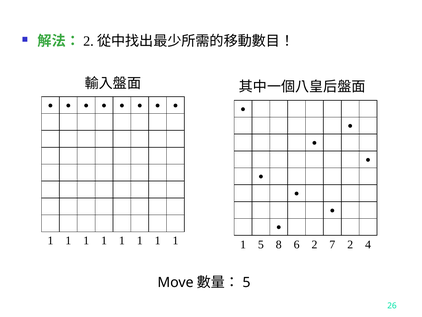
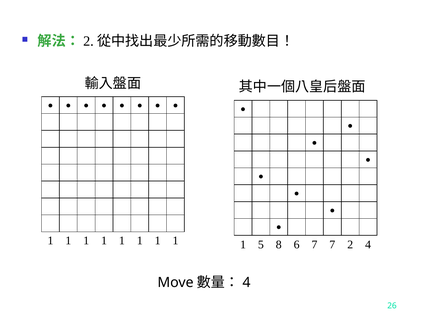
6 2: 2 -> 7
5 at (246, 282): 5 -> 4
